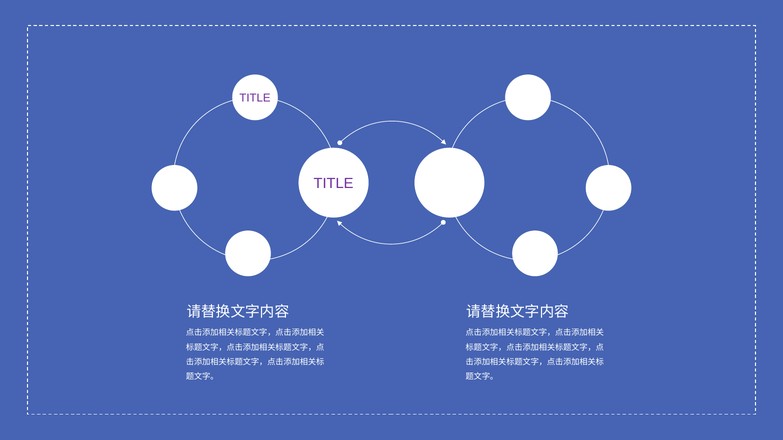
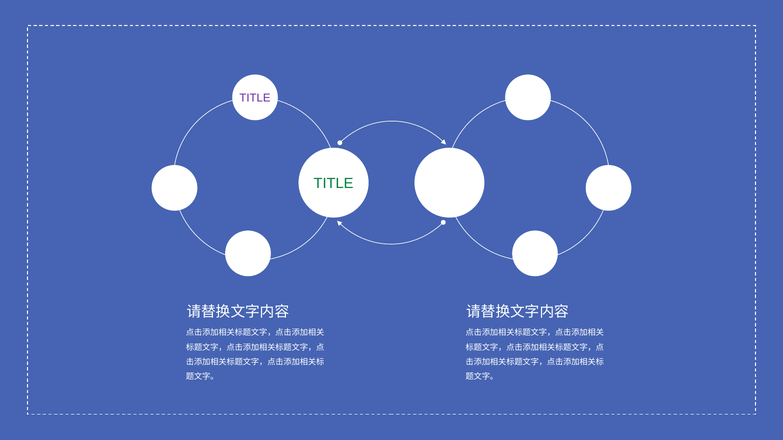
TITLE at (334, 184) colour: purple -> green
